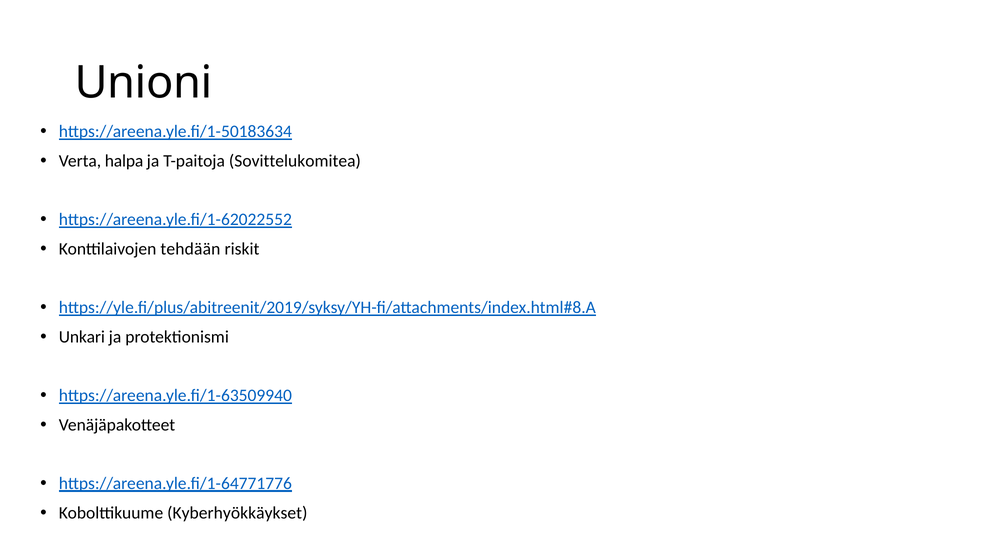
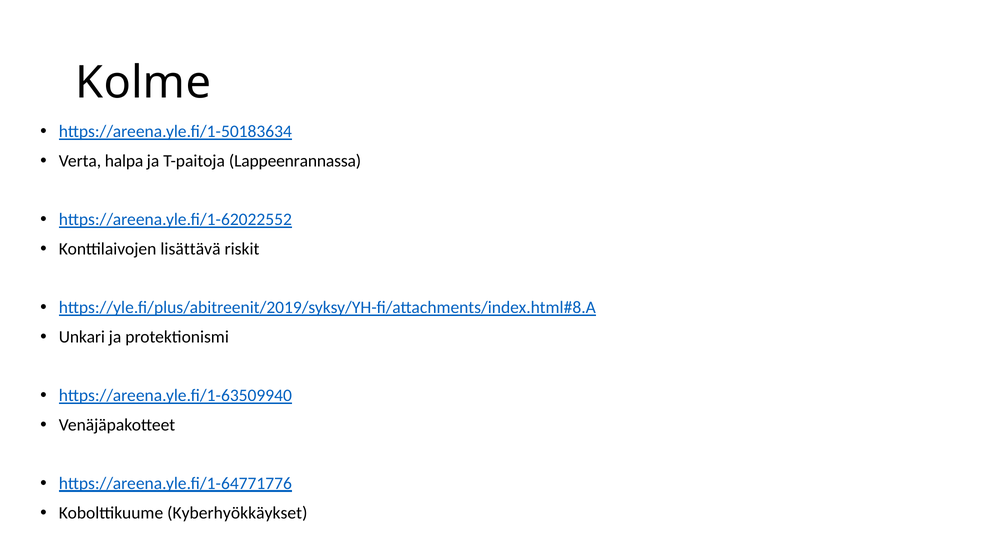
Unioni: Unioni -> Kolme
Sovittelukomitea: Sovittelukomitea -> Lappeenrannassa
tehdään: tehdään -> lisättävä
